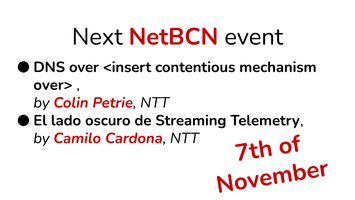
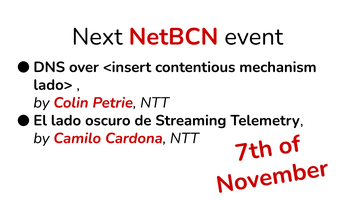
over>: over> -> lado>
